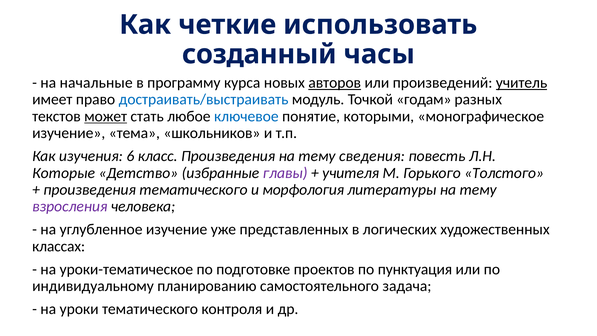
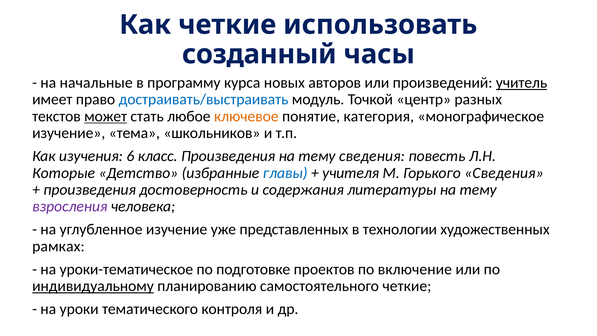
авторов underline: present -> none
годам: годам -> центр
ключевое colour: blue -> orange
которыми: которыми -> категория
главы colour: purple -> blue
Горького Толстого: Толстого -> Сведения
произведения тематического: тематического -> достоверность
морфология: морфология -> содержания
логических: логических -> технологии
классах: классах -> рамках
пунктуация: пунктуация -> включение
индивидуальному underline: none -> present
самостоятельного задача: задача -> четкие
